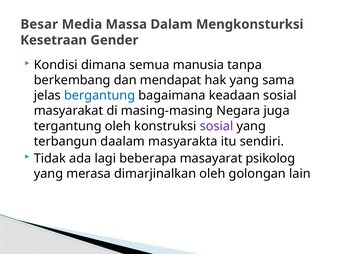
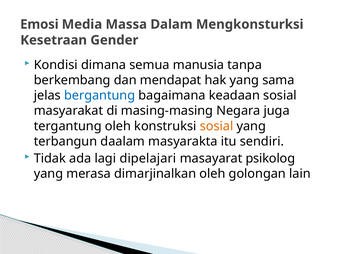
Besar: Besar -> Emosi
sosial at (217, 126) colour: purple -> orange
beberapa: beberapa -> dipelajari
